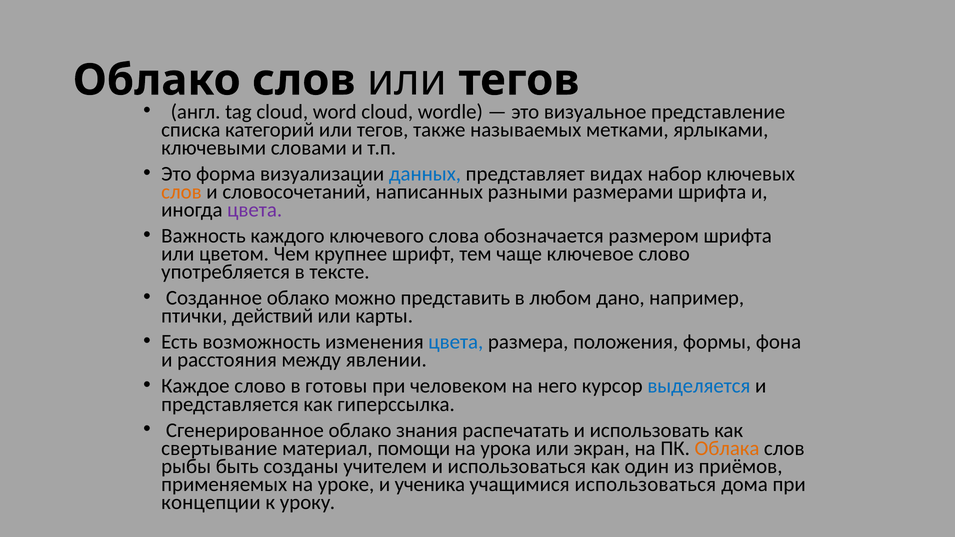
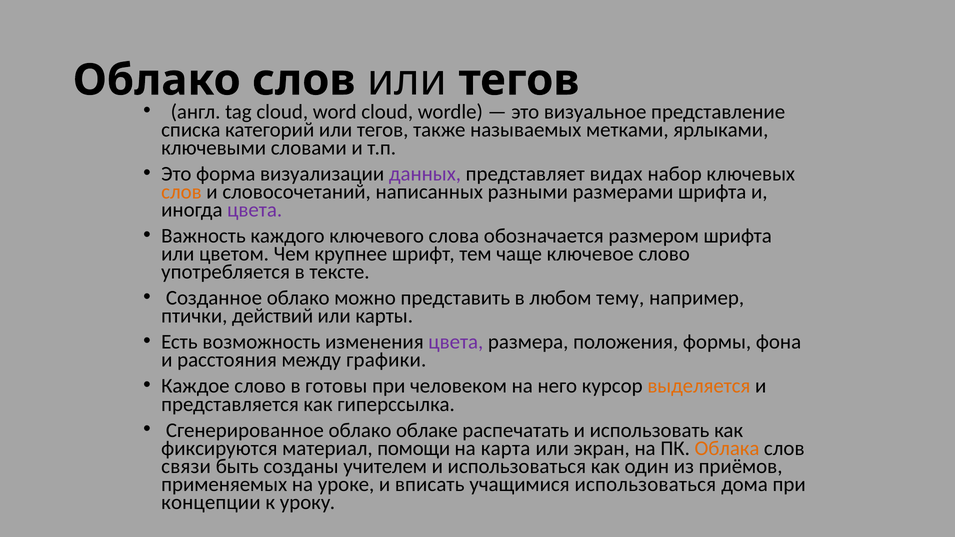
данных colour: blue -> purple
дано: дано -> тему
цвета at (456, 342) colour: blue -> purple
явлении: явлении -> графики
выделяется colour: blue -> orange
знания: знания -> облаке
свертывание: свертывание -> фиксируются
урока: урока -> карта
рыбы: рыбы -> связи
ученика: ученика -> вписать
